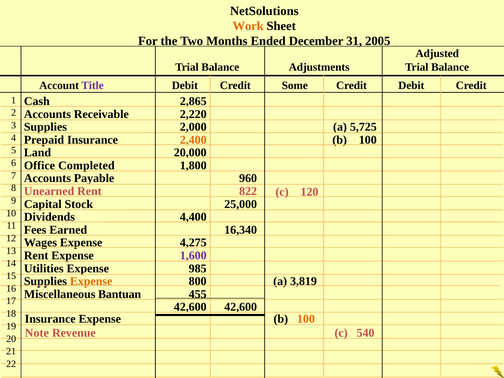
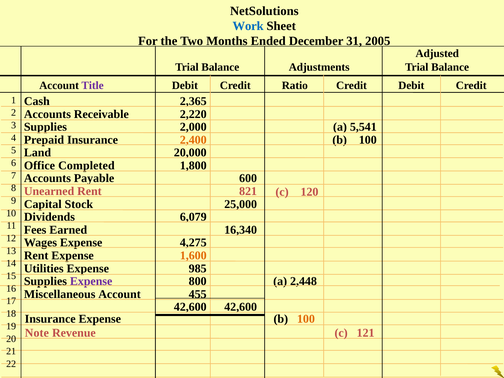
Work colour: orange -> blue
Some: Some -> Ratio
2,865: 2,865 -> 2,365
5,725: 5,725 -> 5,541
960: 960 -> 600
822: 822 -> 821
4,400: 4,400 -> 6,079
1,600 colour: purple -> orange
Expense at (91, 281) colour: orange -> purple
3,819: 3,819 -> 2,448
Miscellaneous Bantuan: Bantuan -> Account
540: 540 -> 121
